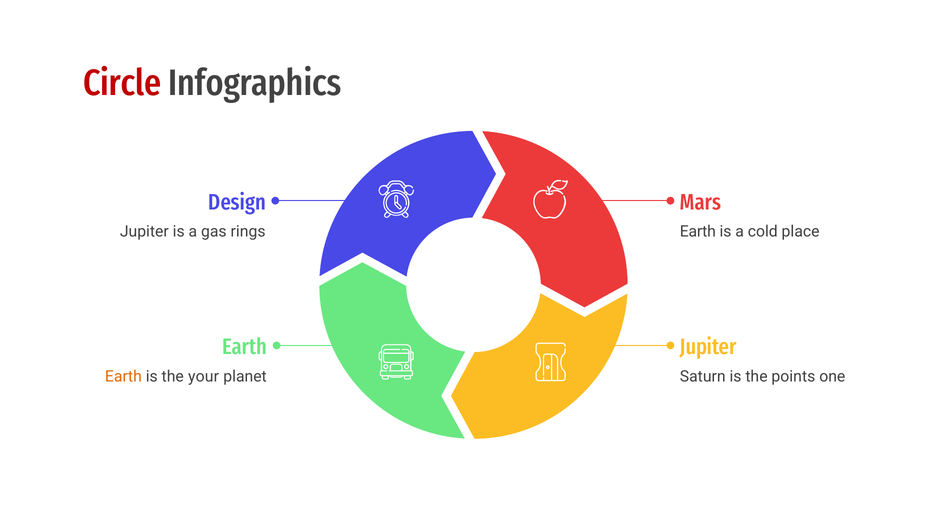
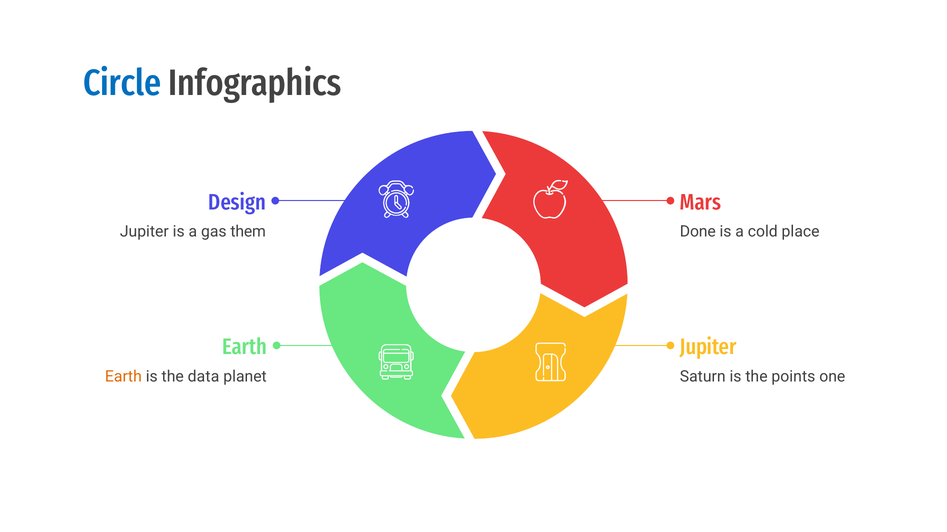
Circle colour: red -> blue
rings: rings -> them
Earth at (698, 232): Earth -> Done
your: your -> data
